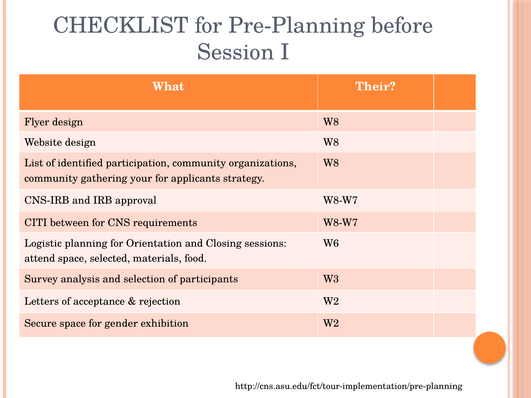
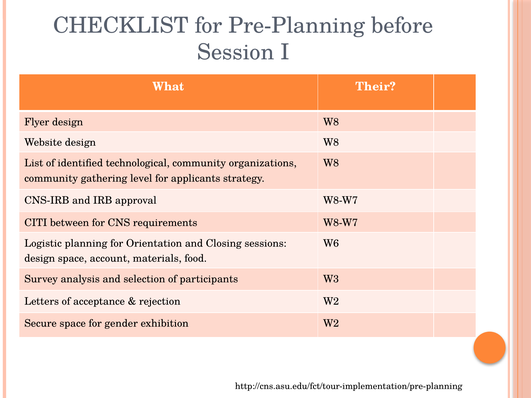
participation: participation -> technological
your: your -> level
attend at (40, 259): attend -> design
selected: selected -> account
